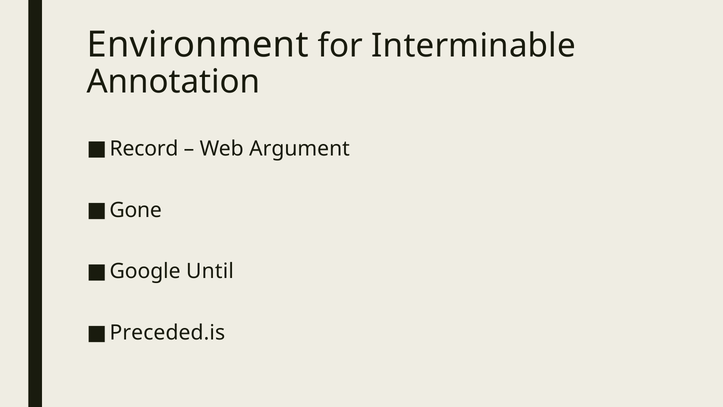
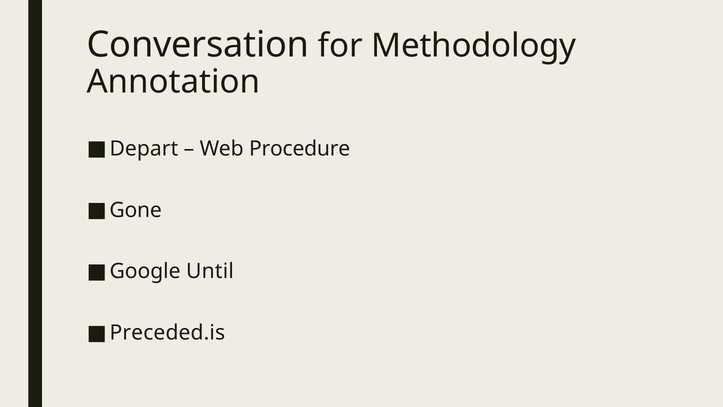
Environment: Environment -> Conversation
Interminable: Interminable -> Methodology
Record: Record -> Depart
Argument: Argument -> Procedure
